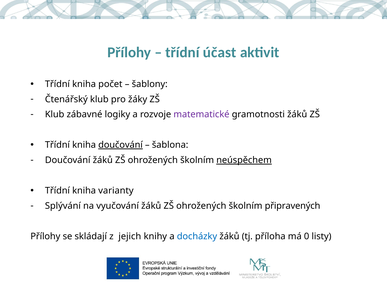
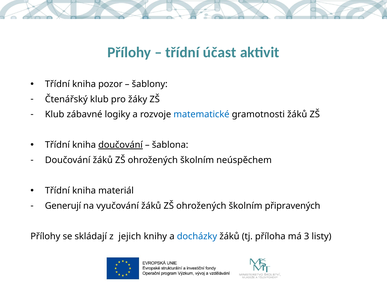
počet: počet -> pozor
matematické colour: purple -> blue
neúspěchem underline: present -> none
varianty: varianty -> materiál
Splývání: Splývání -> Generují
0: 0 -> 3
